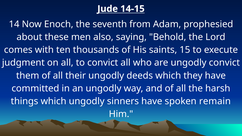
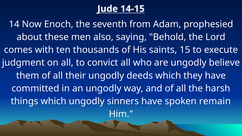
ungodly convict: convict -> believe
